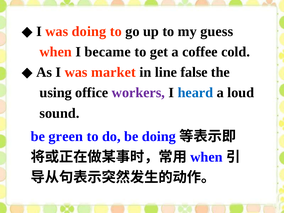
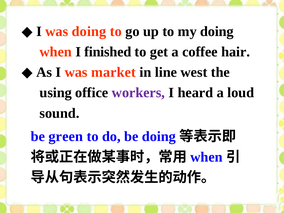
my guess: guess -> doing
became: became -> finished
cold: cold -> hair
false: false -> west
heard colour: blue -> black
